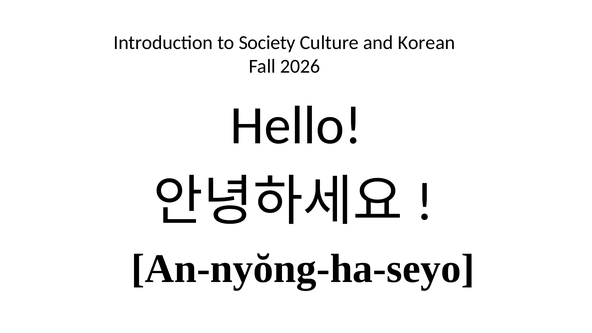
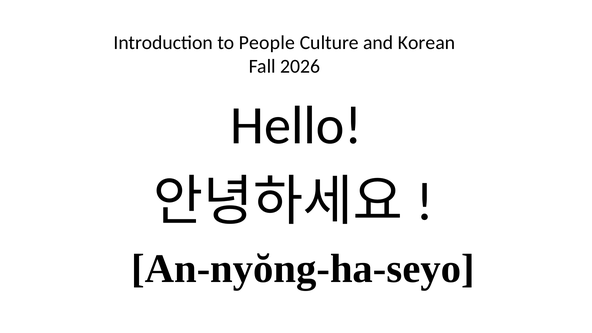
Society: Society -> People
